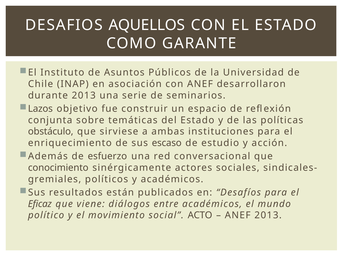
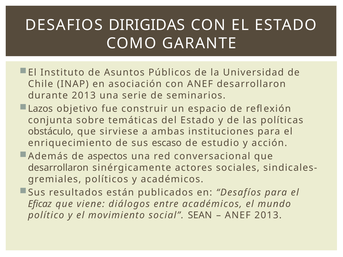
AQUELLOS: AQUELLOS -> DIRIGIDAS
esfuerzo: esfuerzo -> aspectos
conocimiento at (58, 168): conocimiento -> desarrollaron
ACTO: ACTO -> SEAN
